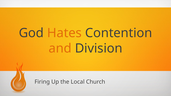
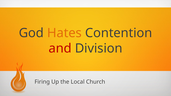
and colour: orange -> red
